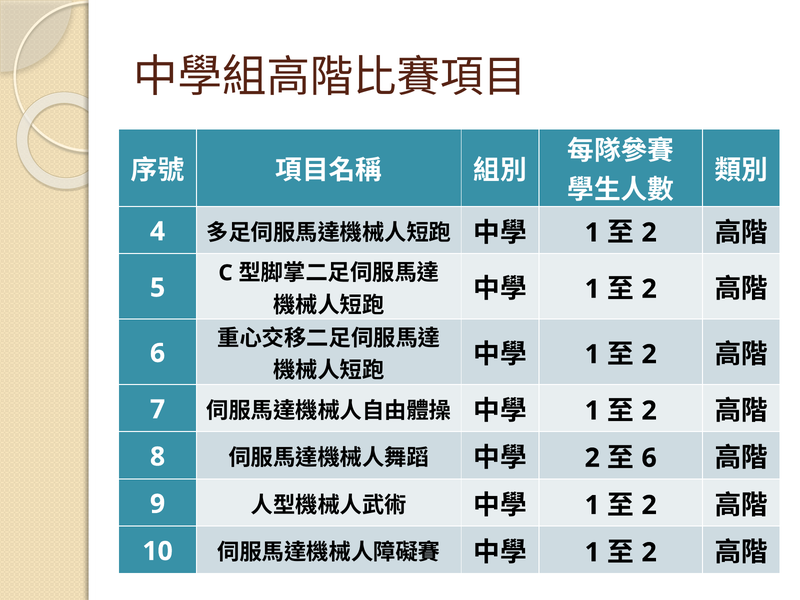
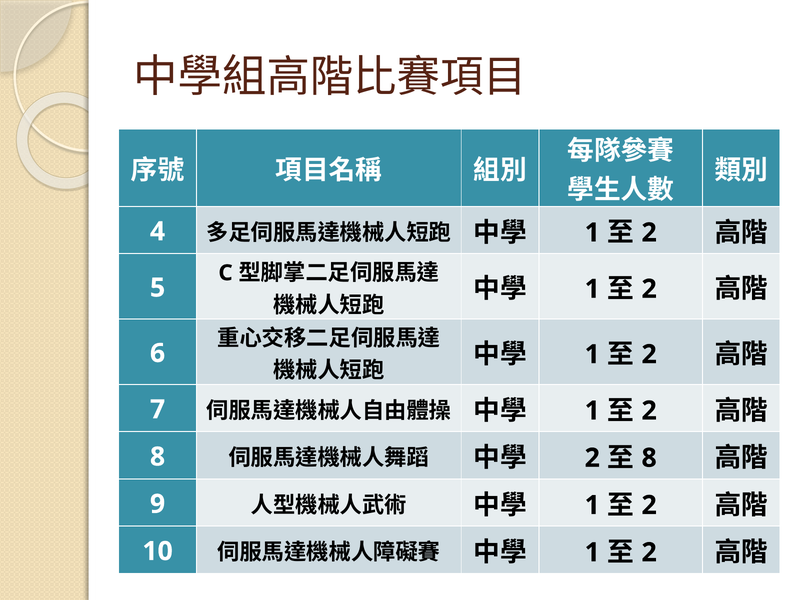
6 at (649, 458): 6 -> 8
